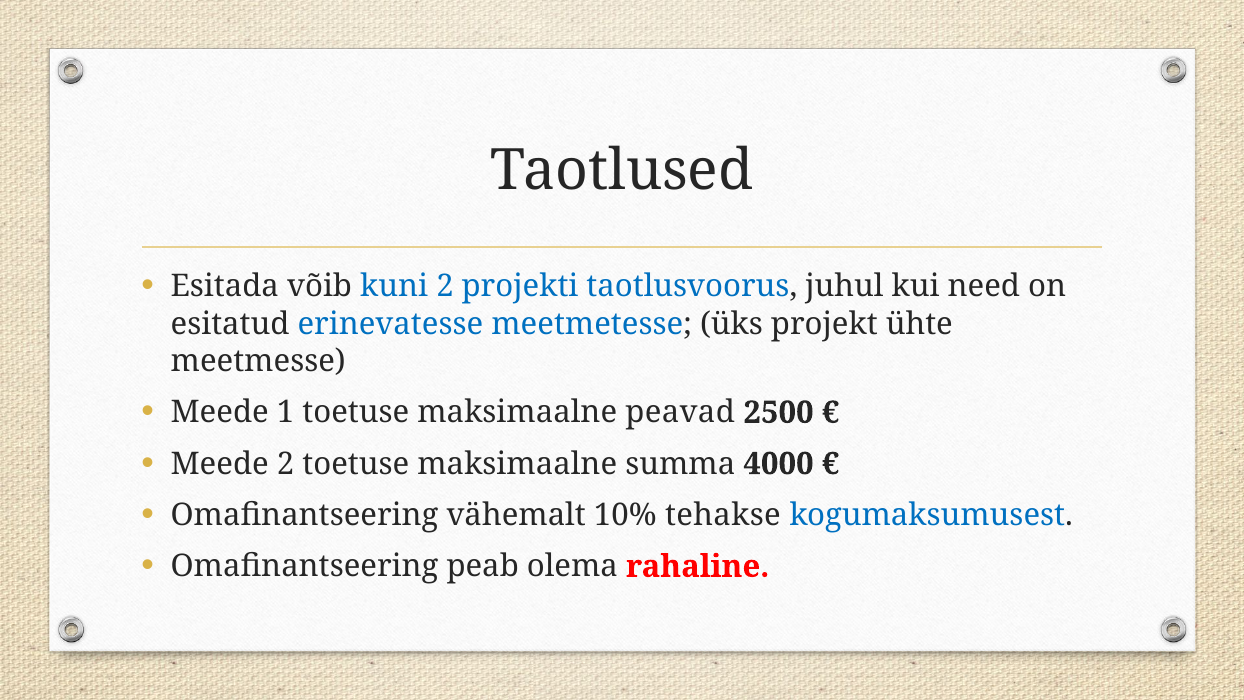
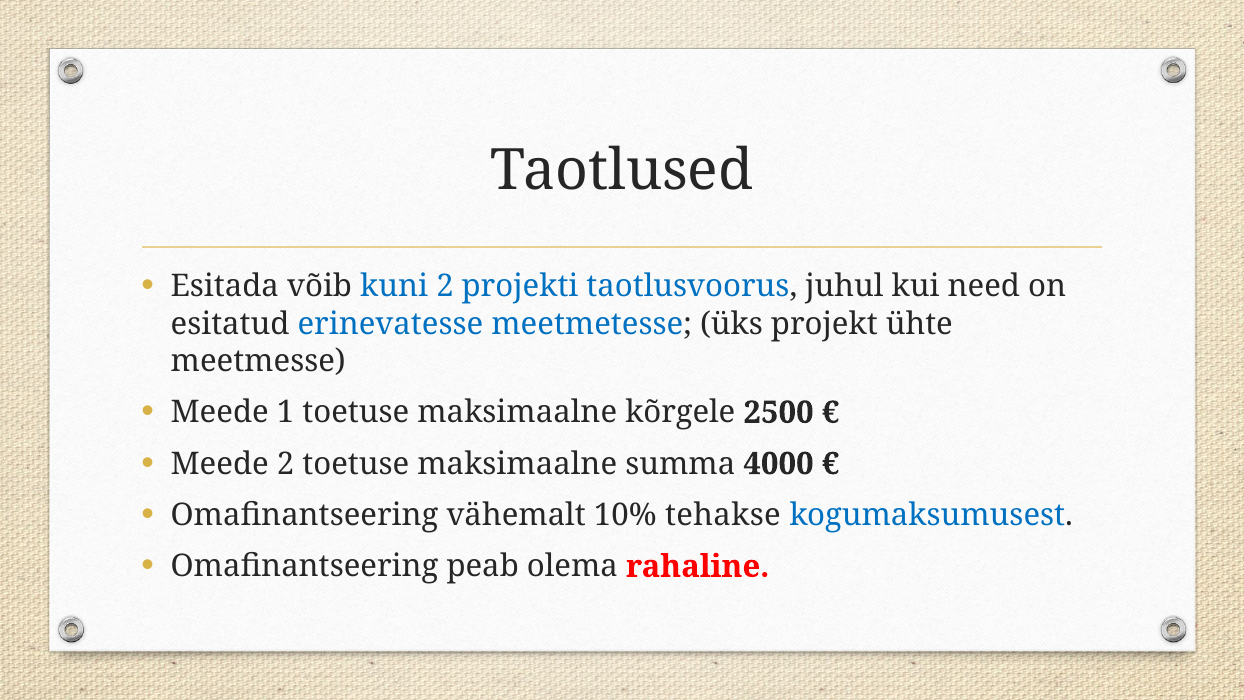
peavad: peavad -> kõrgele
